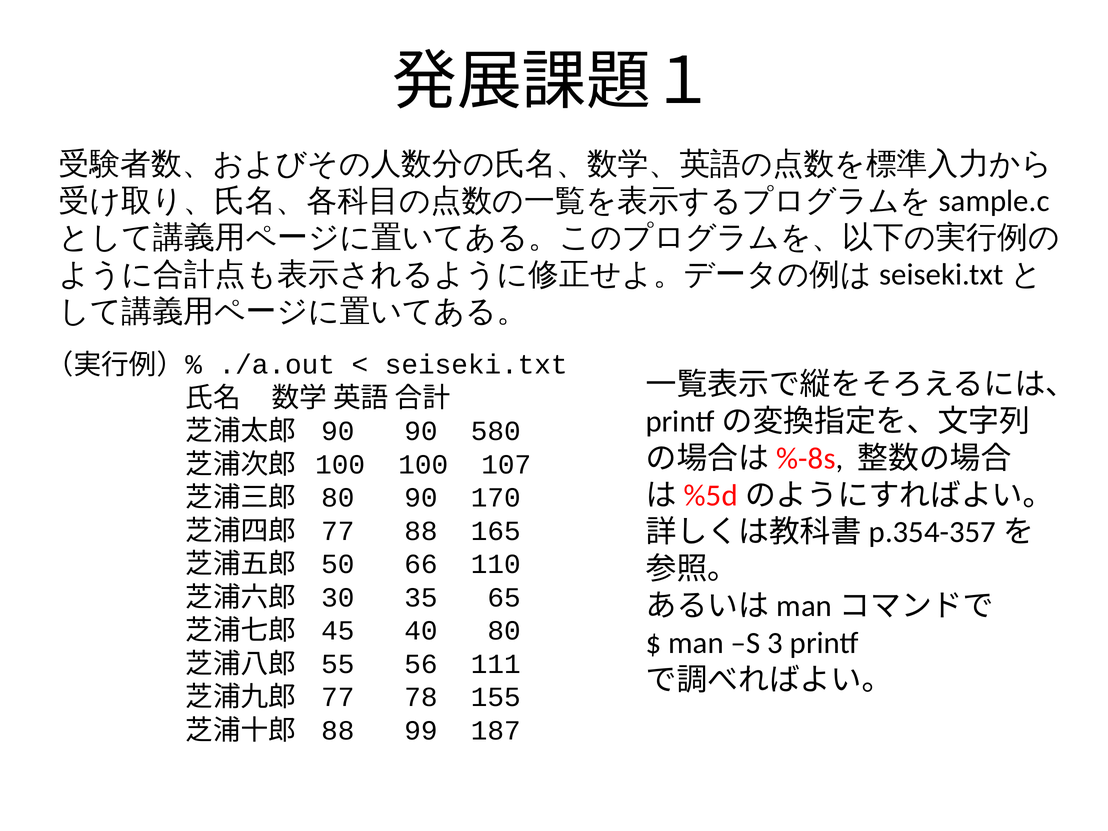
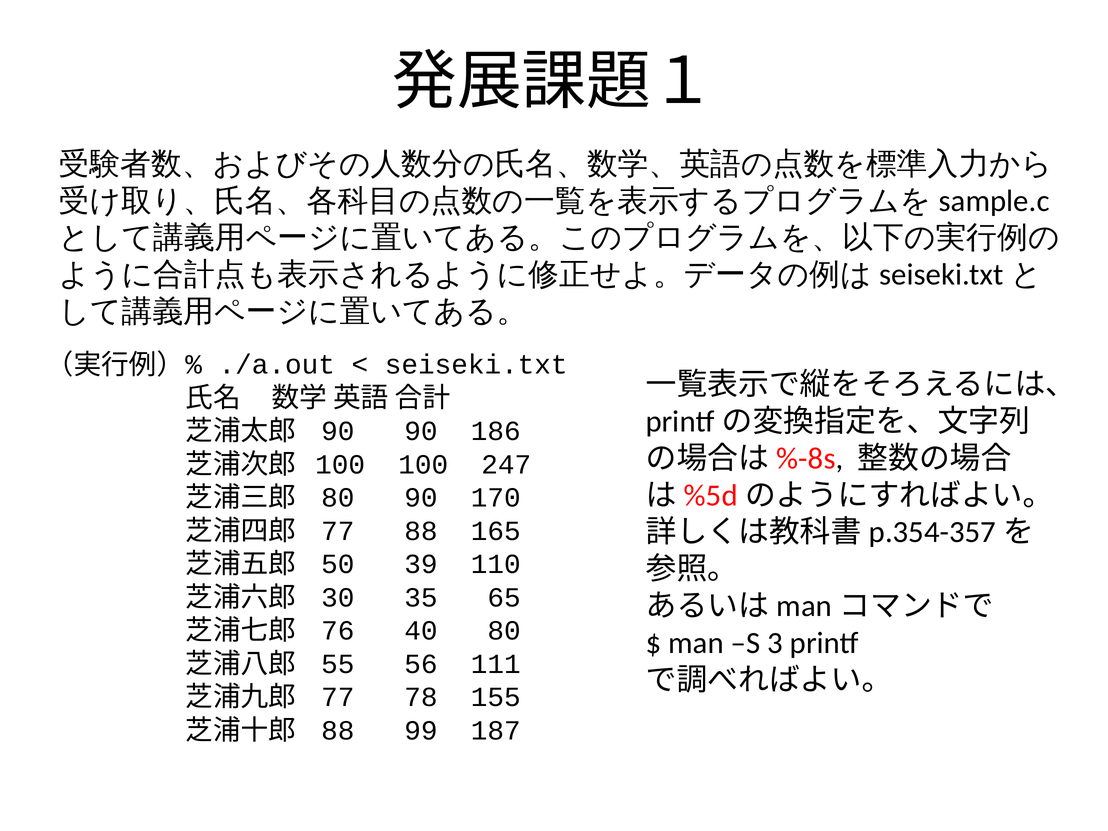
580: 580 -> 186
107: 107 -> 247
66: 66 -> 39
45: 45 -> 76
